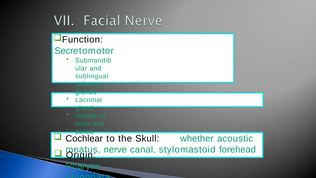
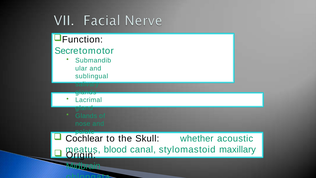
nerve: nerve -> blood
forehead: forehead -> maxillary
Pharynx: Pharynx -> Midbrain
